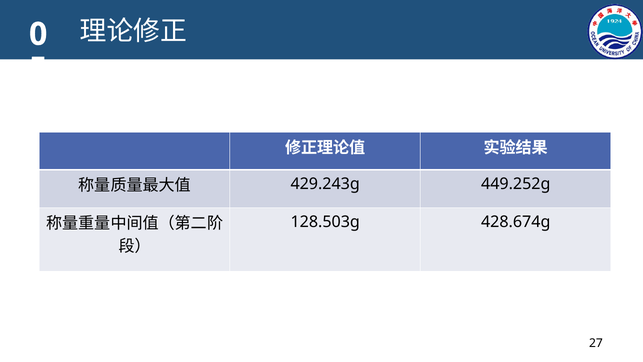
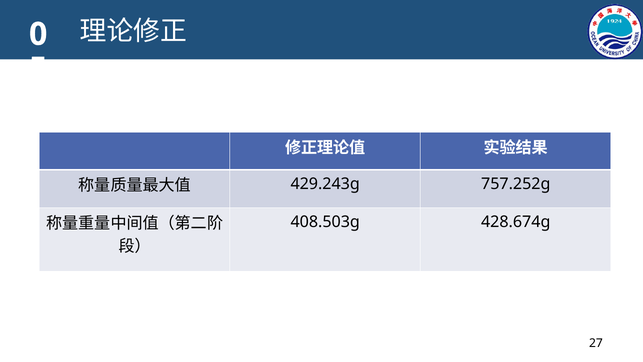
449.252g: 449.252g -> 757.252g
128.503g: 128.503g -> 408.503g
